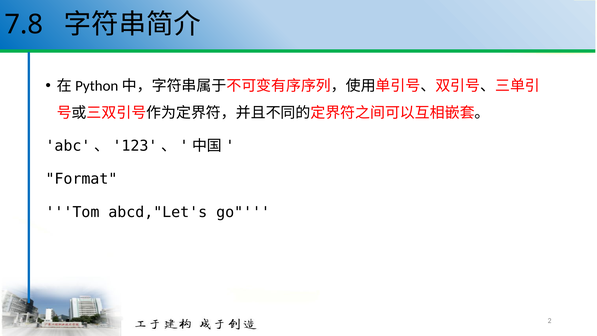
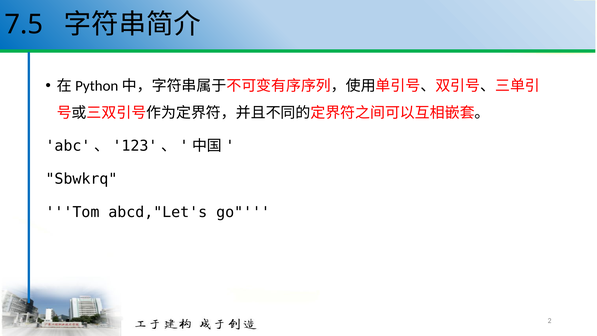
7.8: 7.8 -> 7.5
Format: Format -> Sbwkrq
